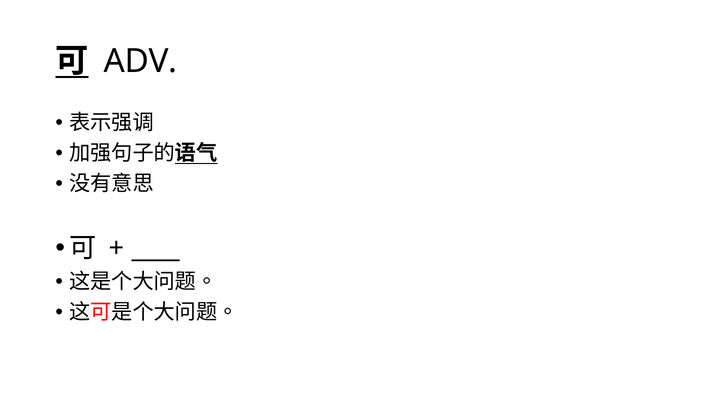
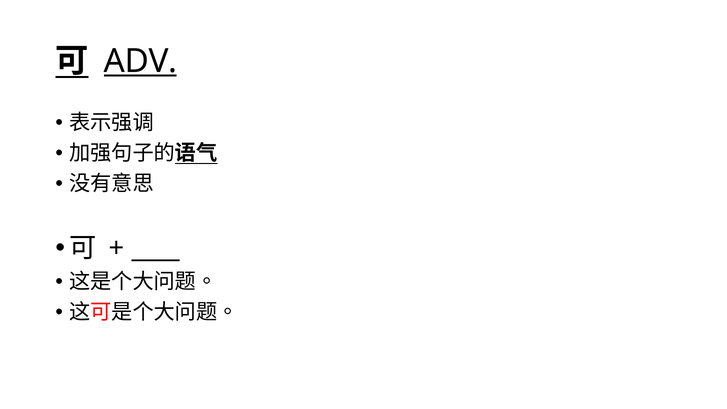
ADV underline: none -> present
